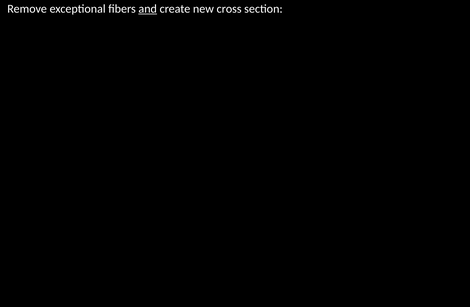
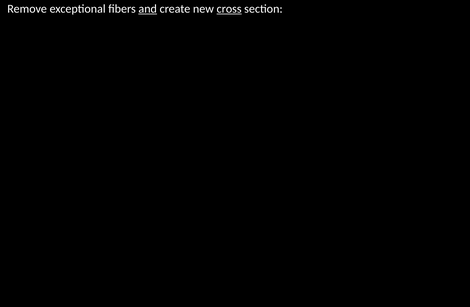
cross underline: none -> present
